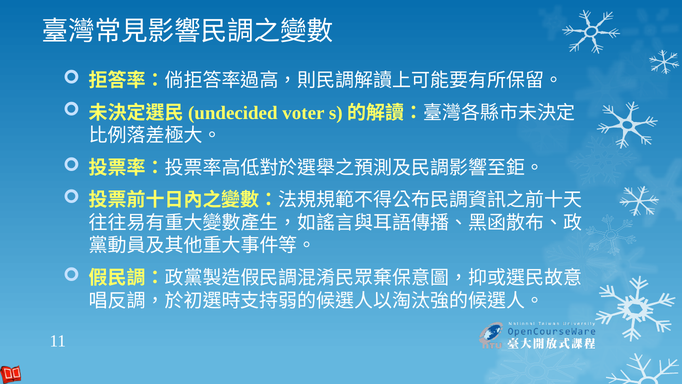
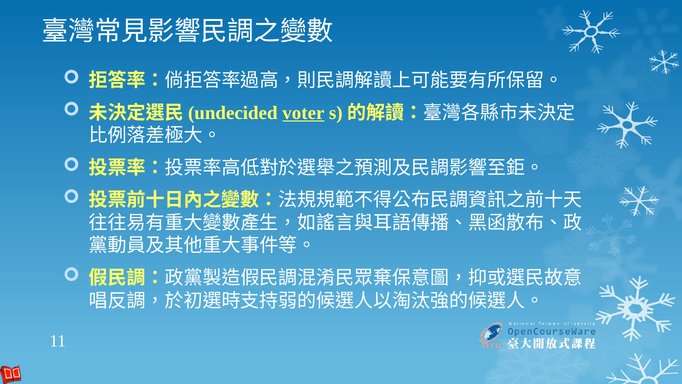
voter underline: none -> present
